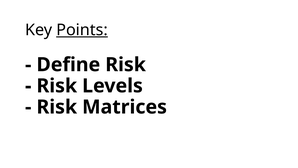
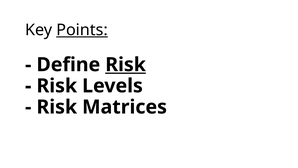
Risk at (126, 65) underline: none -> present
